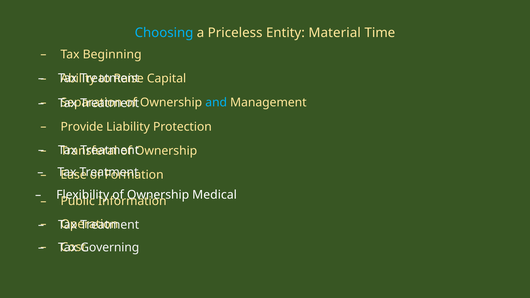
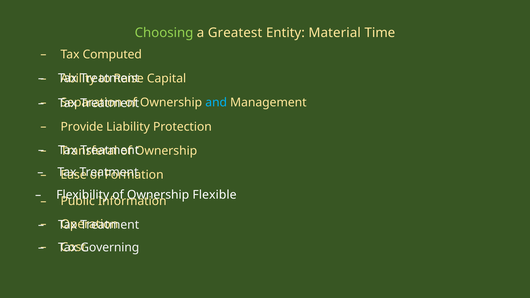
Choosing colour: light blue -> light green
Priceless: Priceless -> Greatest
Beginning: Beginning -> Computed
Medical: Medical -> Flexible
